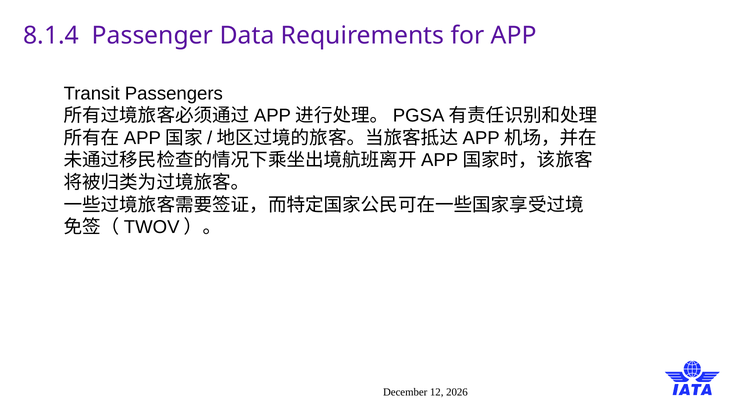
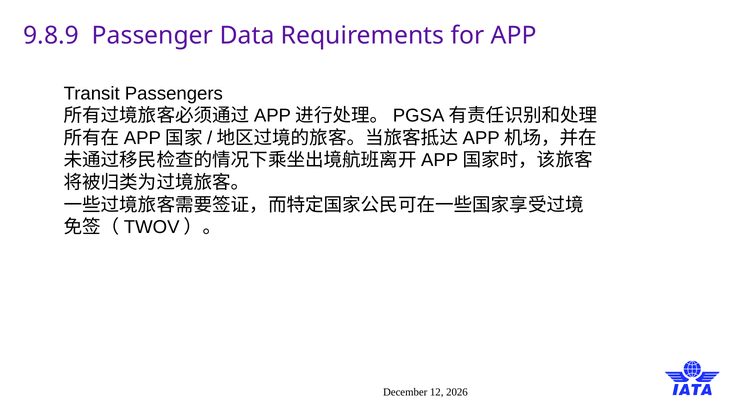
8.1.4: 8.1.4 -> 9.8.9
